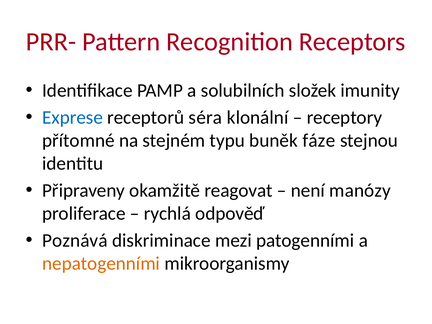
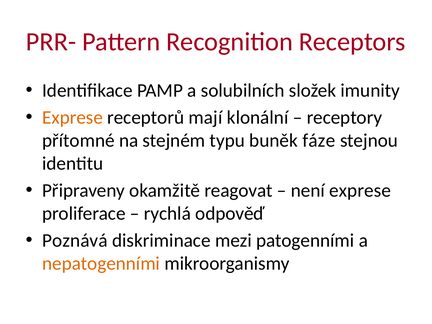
Exprese at (73, 118) colour: blue -> orange
séra: séra -> mají
není manózy: manózy -> exprese
